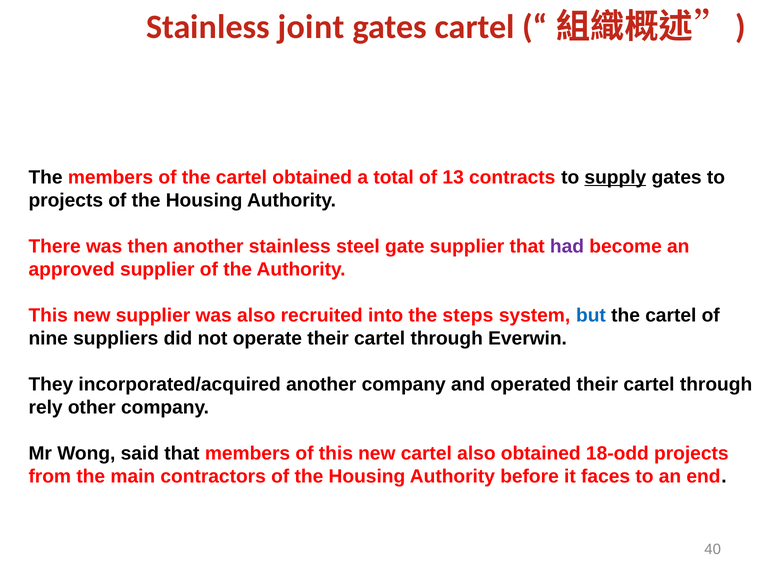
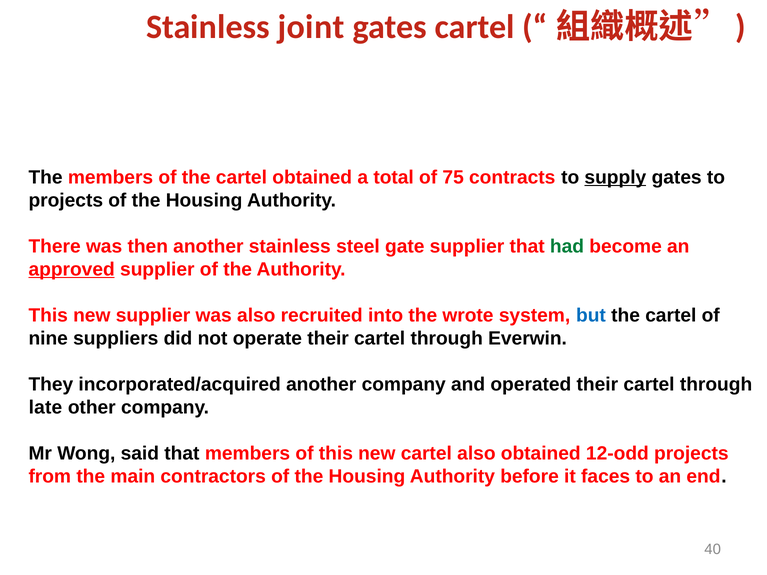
13: 13 -> 75
had colour: purple -> green
approved underline: none -> present
steps: steps -> wrote
rely: rely -> late
18-odd: 18-odd -> 12-odd
